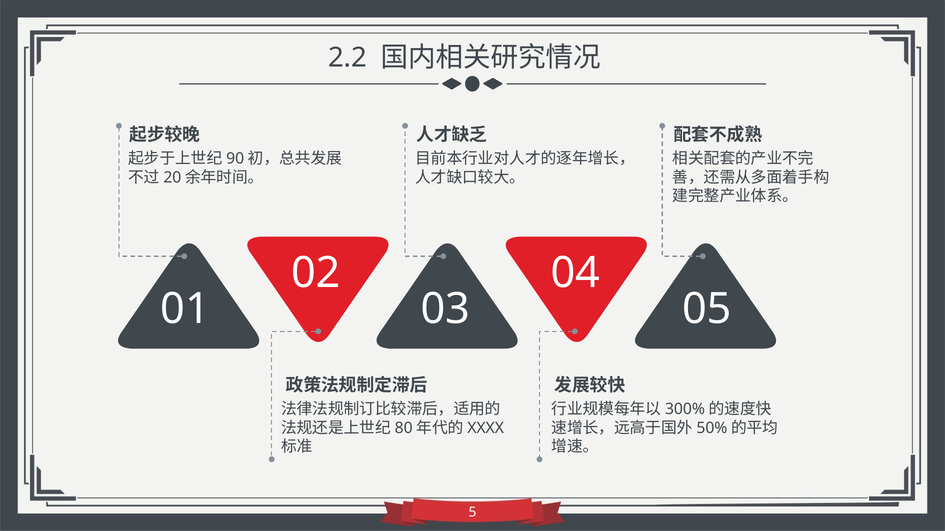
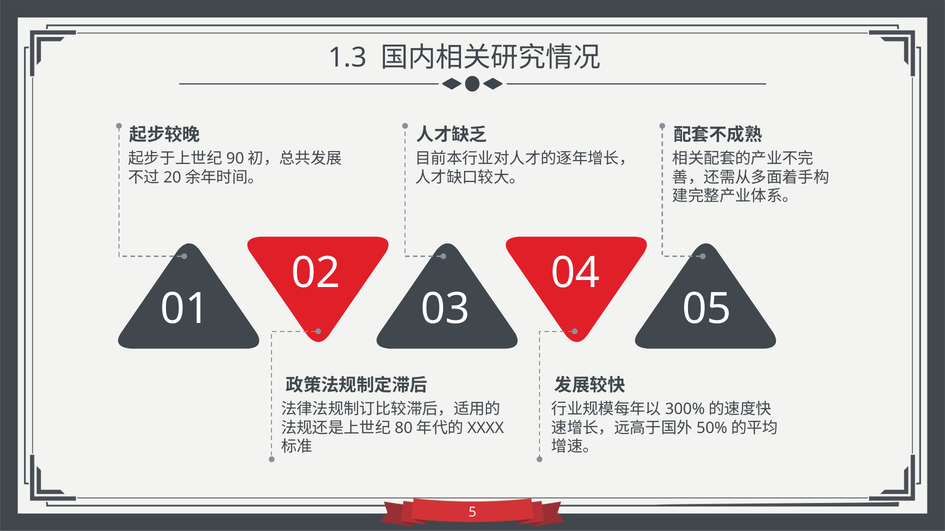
2.2: 2.2 -> 1.3
